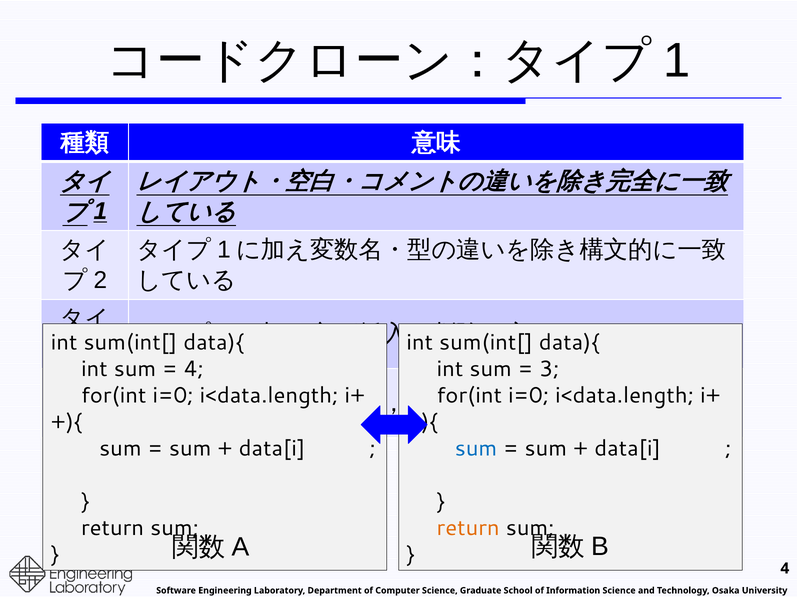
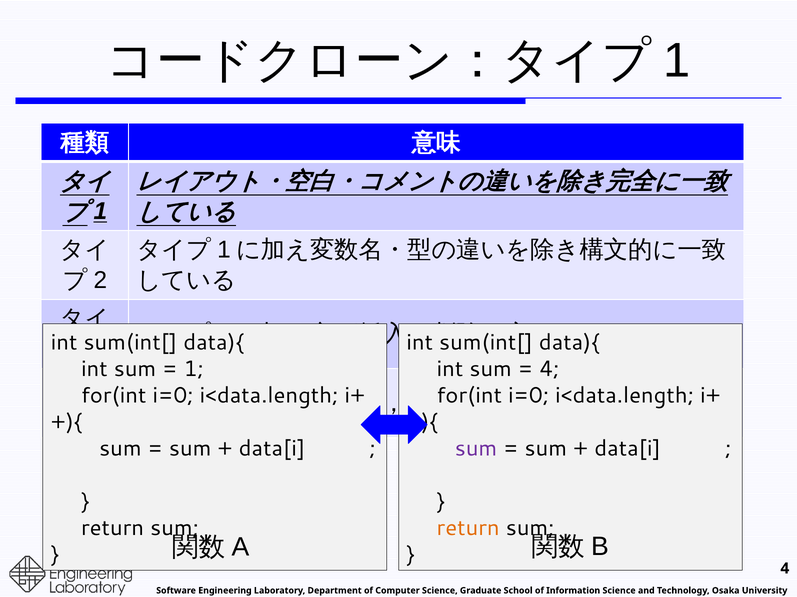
4 at (194, 369): 4 -> 1
3 at (549, 369): 3 -> 4
sum at (476, 449) colour: blue -> purple
